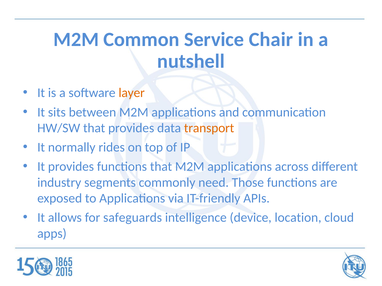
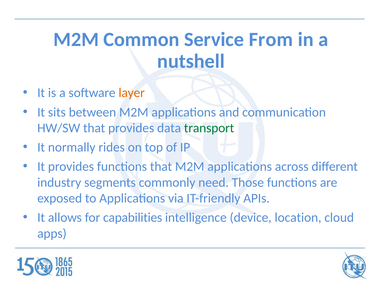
Chair: Chair -> From
transport colour: orange -> green
safeguards: safeguards -> capabilities
